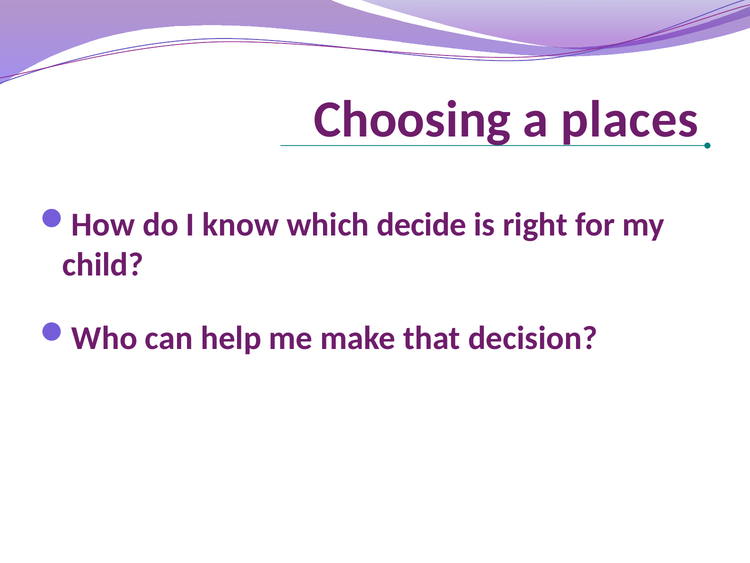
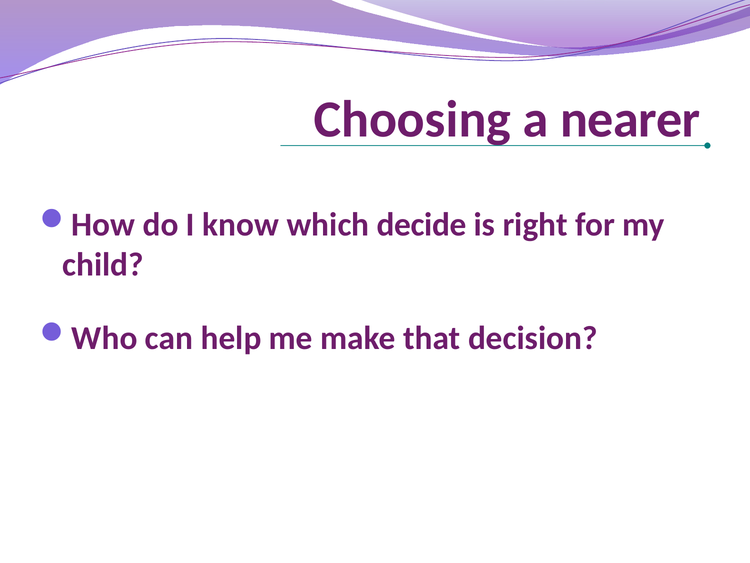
places: places -> nearer
